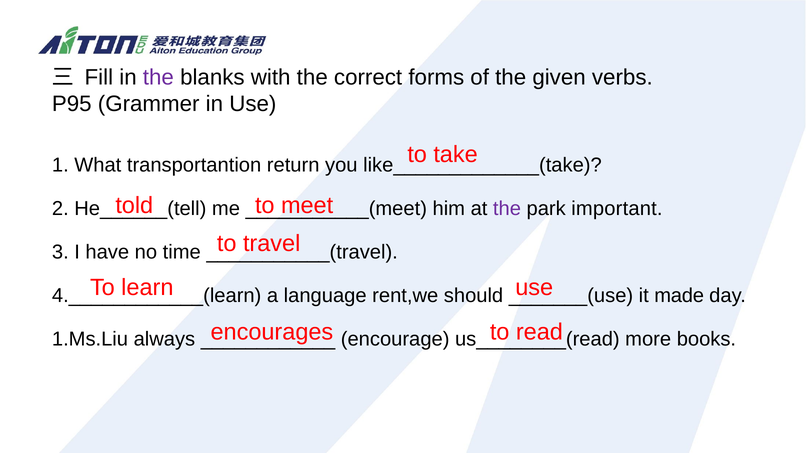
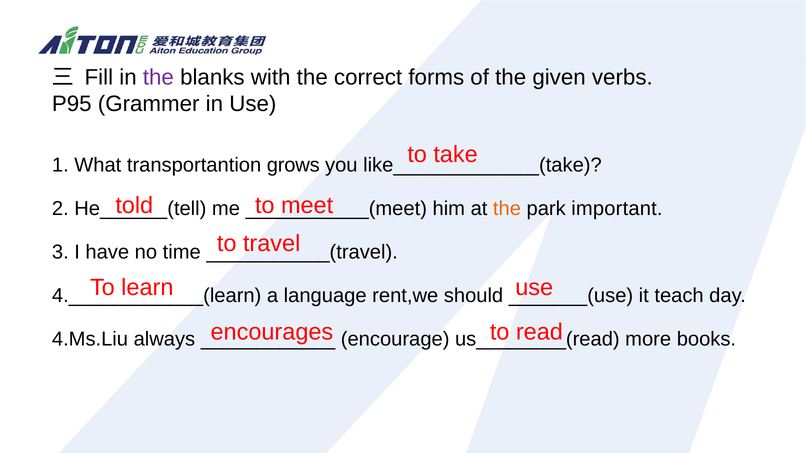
return: return -> grows
the at (507, 209) colour: purple -> orange
made: made -> teach
1.Ms.Liu: 1.Ms.Liu -> 4.Ms.Liu
